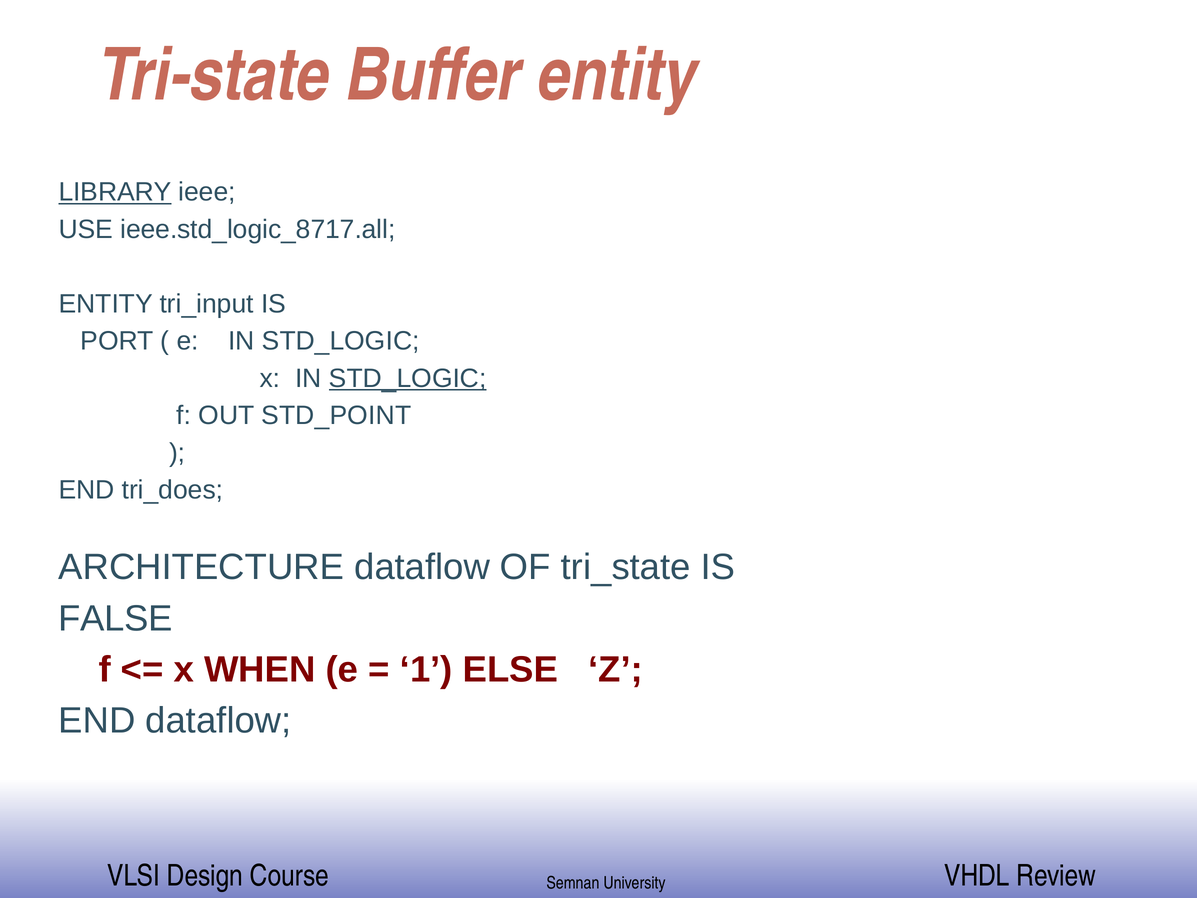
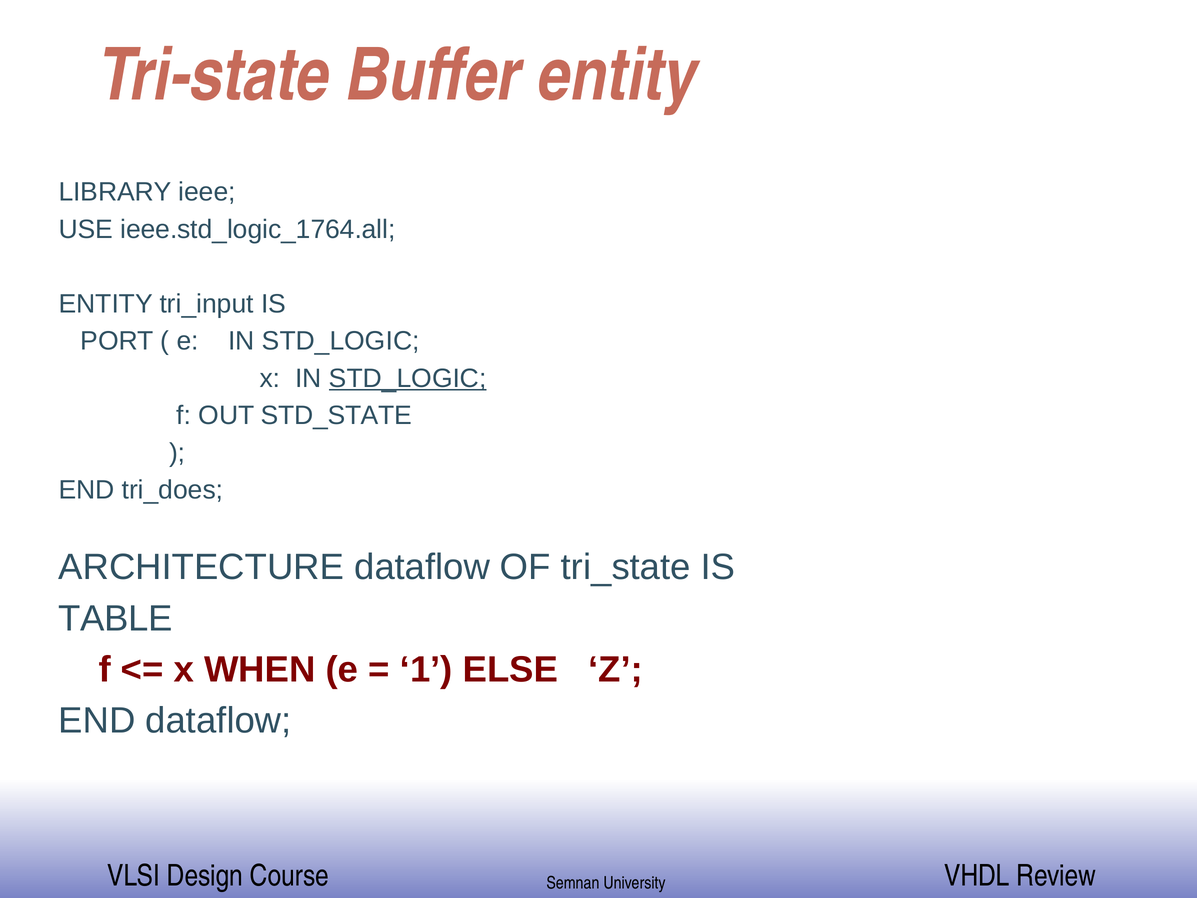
LIBRARY underline: present -> none
ieee.std_logic_8717.all: ieee.std_logic_8717.all -> ieee.std_logic_1764.all
STD_POINT: STD_POINT -> STD_STATE
FALSE: FALSE -> TABLE
